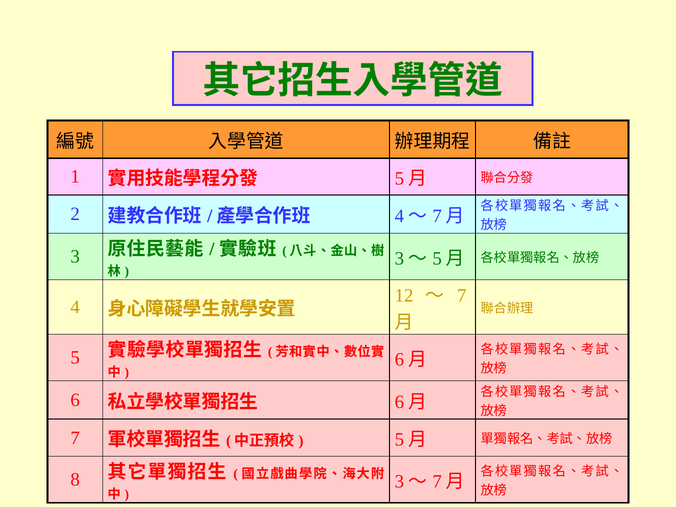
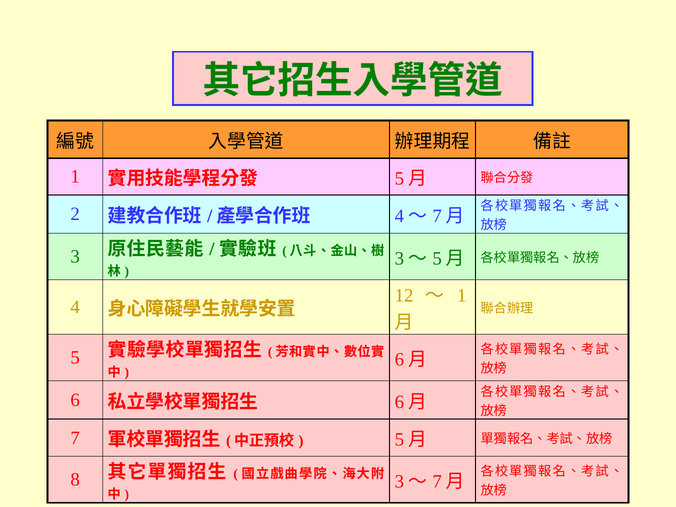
7 at (462, 295): 7 -> 1
